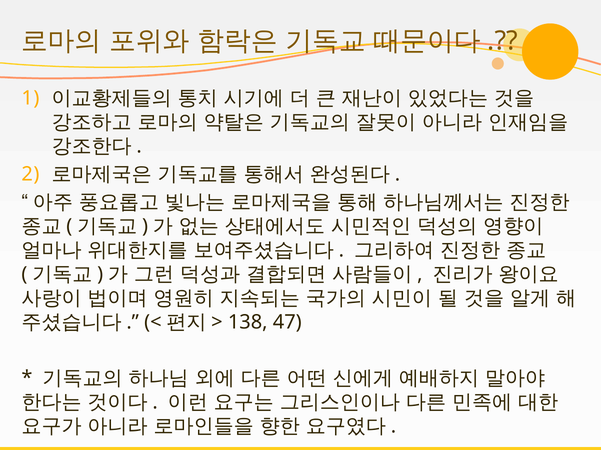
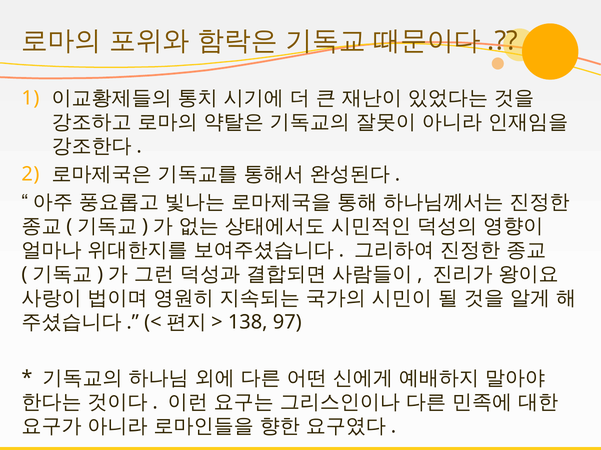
47: 47 -> 97
